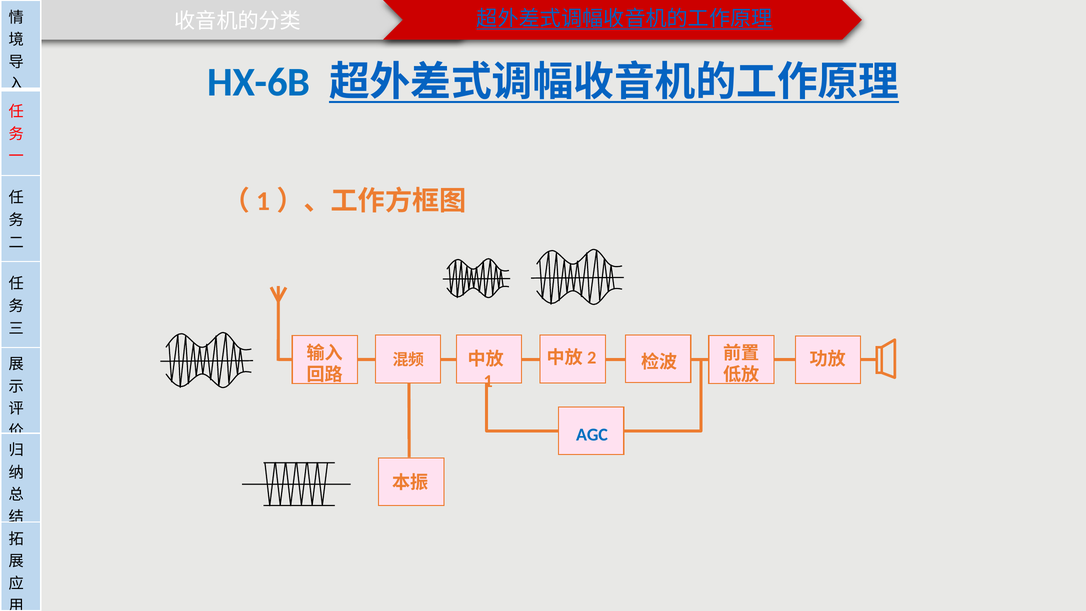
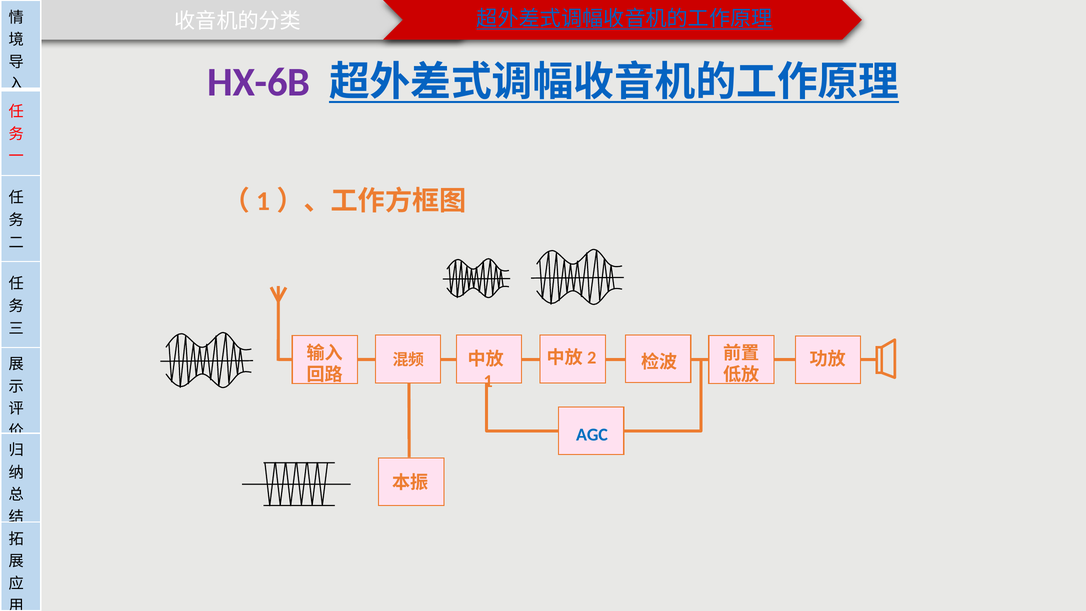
HX-6B colour: blue -> purple
